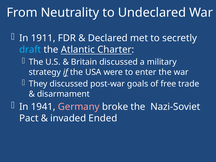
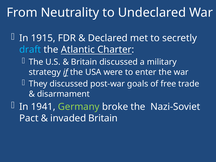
1911: 1911 -> 1915
Germany colour: pink -> light green
invaded Ended: Ended -> Britain
